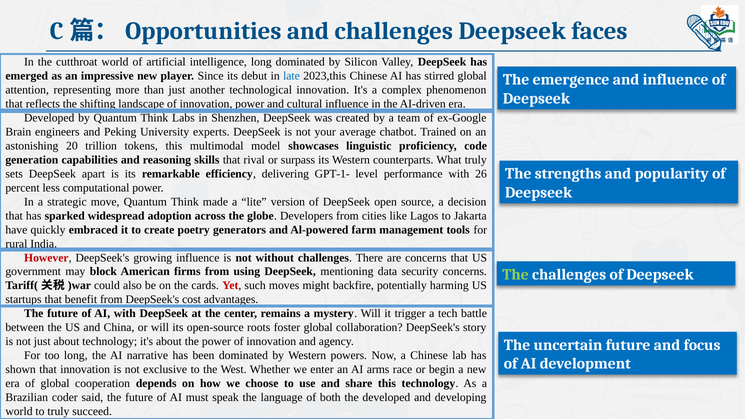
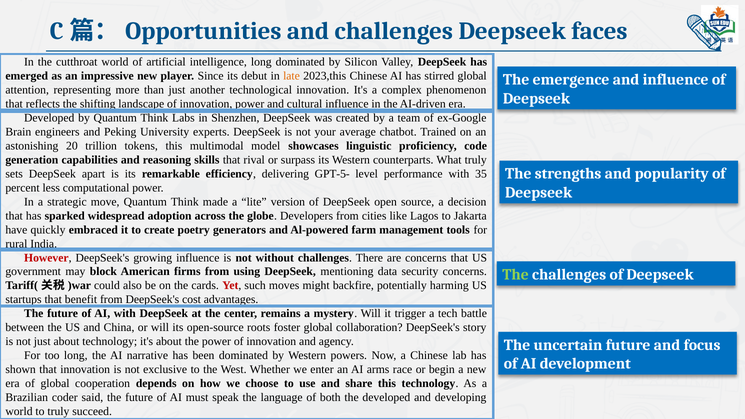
late colour: blue -> orange
GPT-1-: GPT-1- -> GPT-5-
26: 26 -> 35
